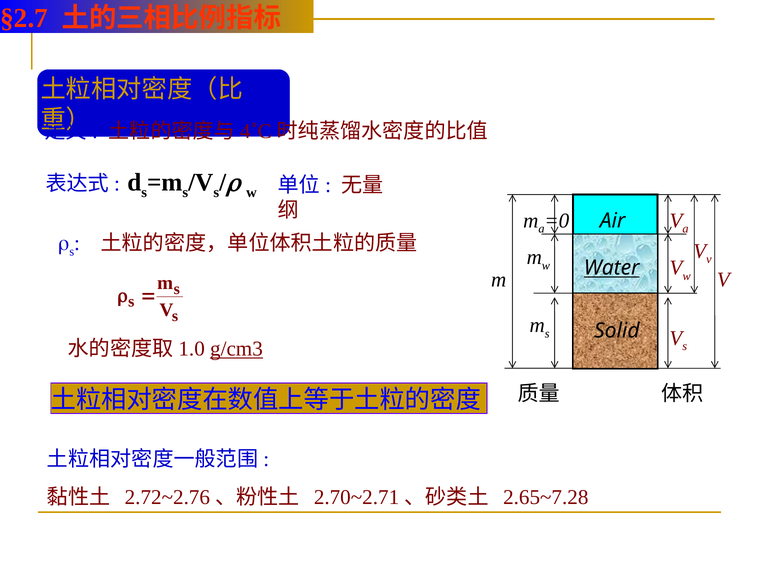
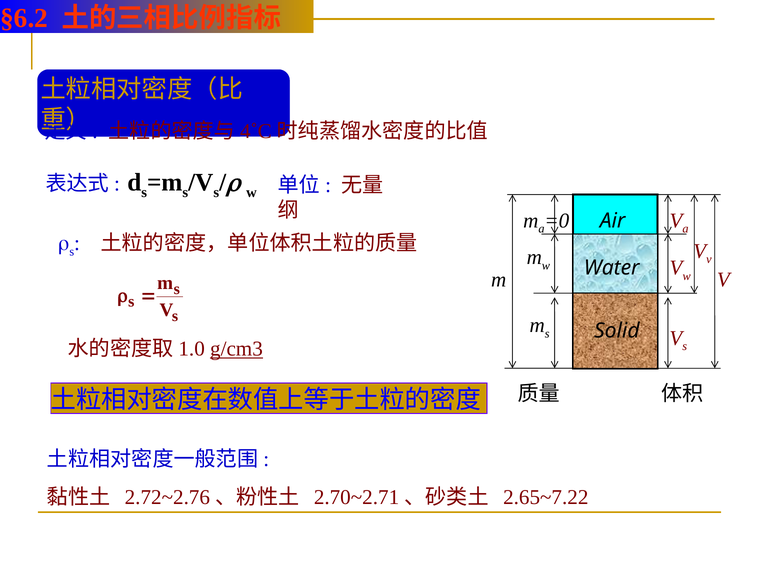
§2.7: §2.7 -> §6.2
Water underline: present -> none
2.65~7.28: 2.65~7.28 -> 2.65~7.22
